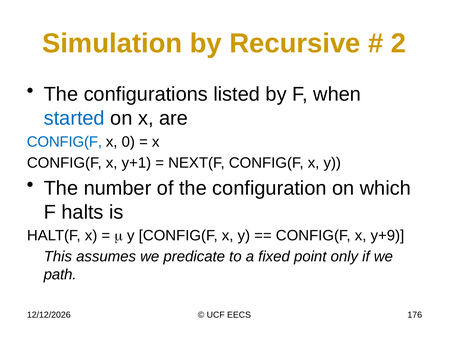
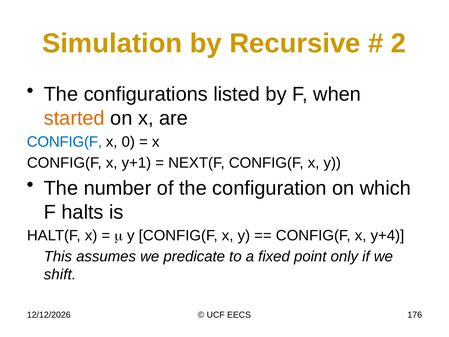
started colour: blue -> orange
y+9: y+9 -> y+4
path: path -> shift
